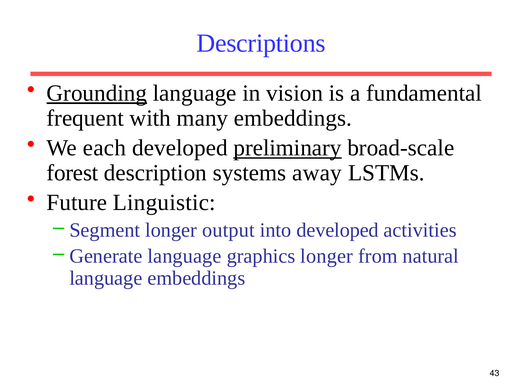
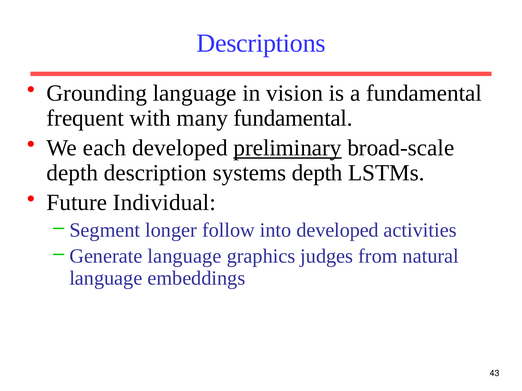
Grounding underline: present -> none
many embeddings: embeddings -> fundamental
forest at (72, 173): forest -> depth
systems away: away -> depth
Linguistic: Linguistic -> Individual
output: output -> follow
graphics longer: longer -> judges
